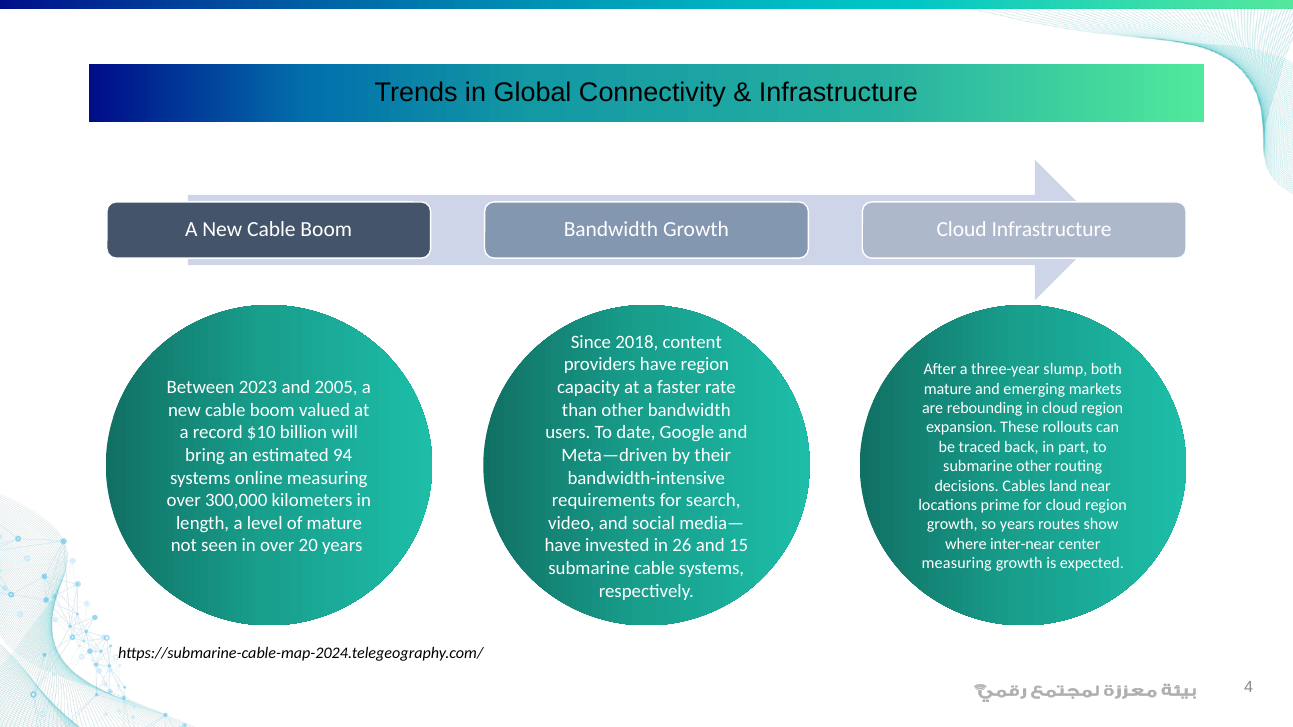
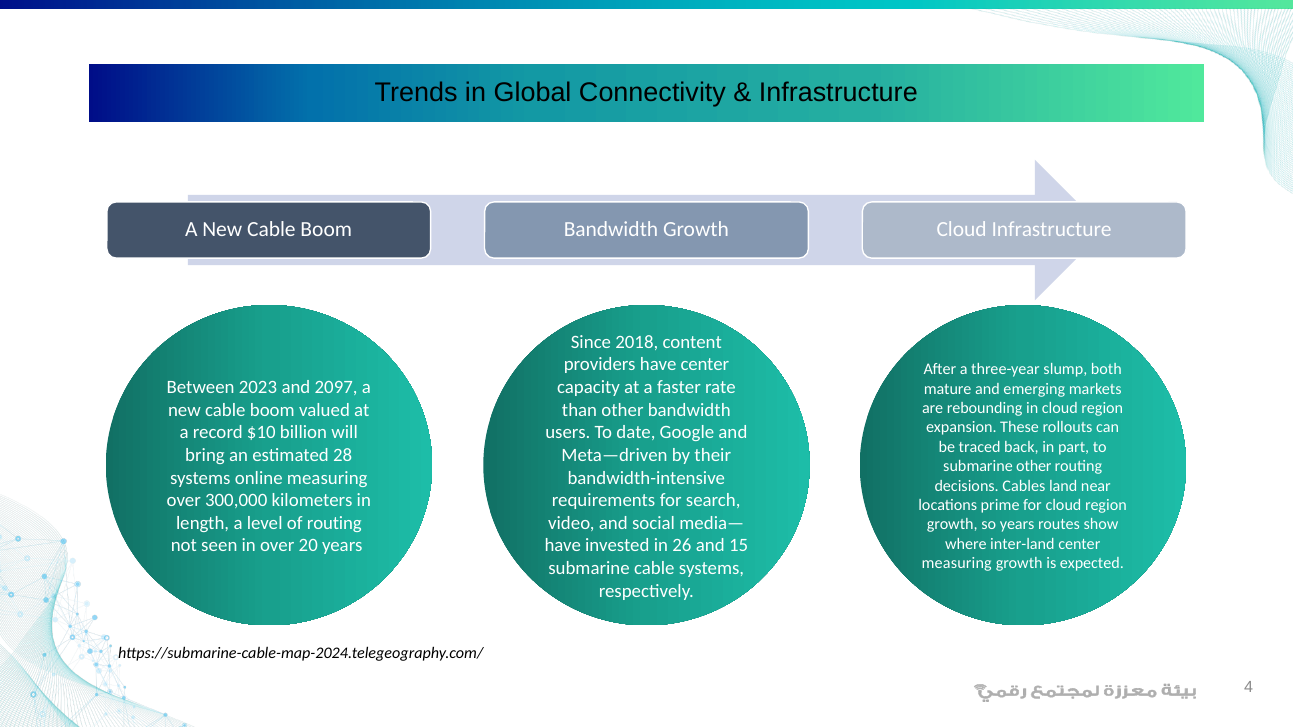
have region: region -> center
2005: 2005 -> 2097
94: 94 -> 28
of mature: mature -> routing
inter-near: inter-near -> inter-land
